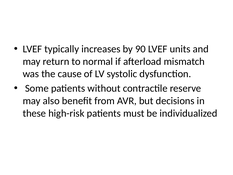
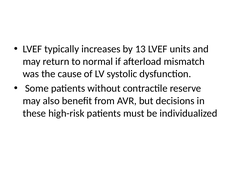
90: 90 -> 13
